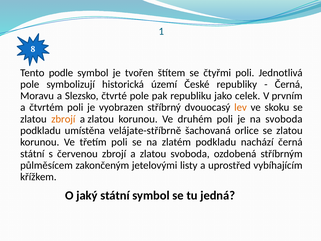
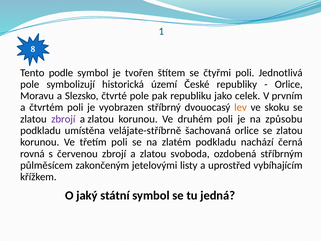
Černá at (289, 84): Černá -> Orlice
zbrojí at (63, 119) colour: orange -> purple
na svoboda: svoboda -> způsobu
státní at (32, 154): státní -> rovná
